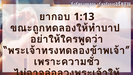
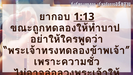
1:13 underline: none -> present
